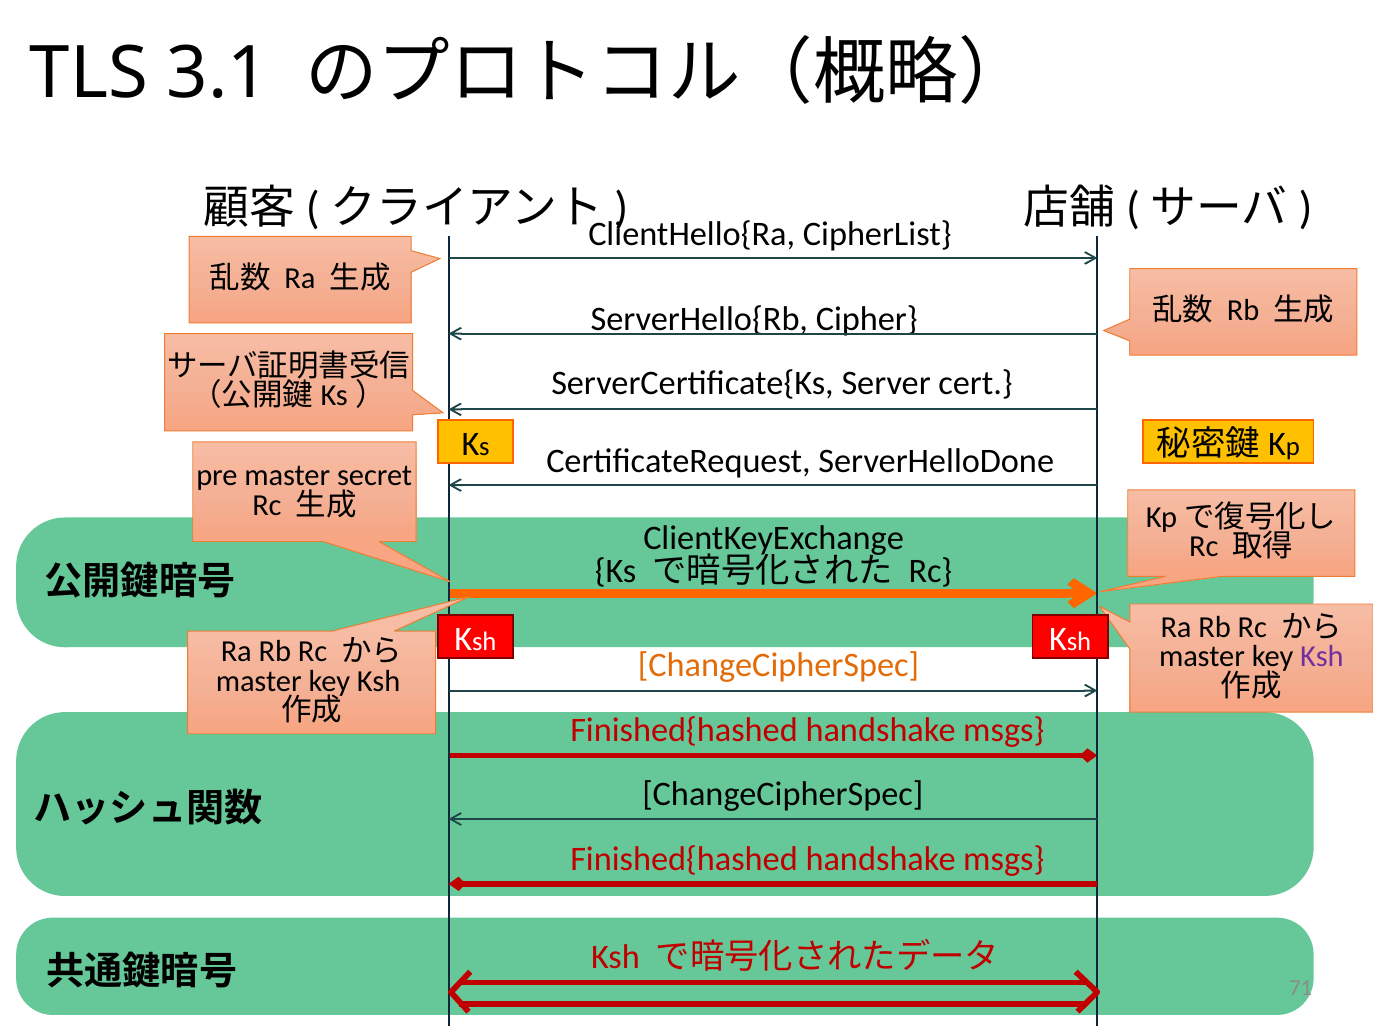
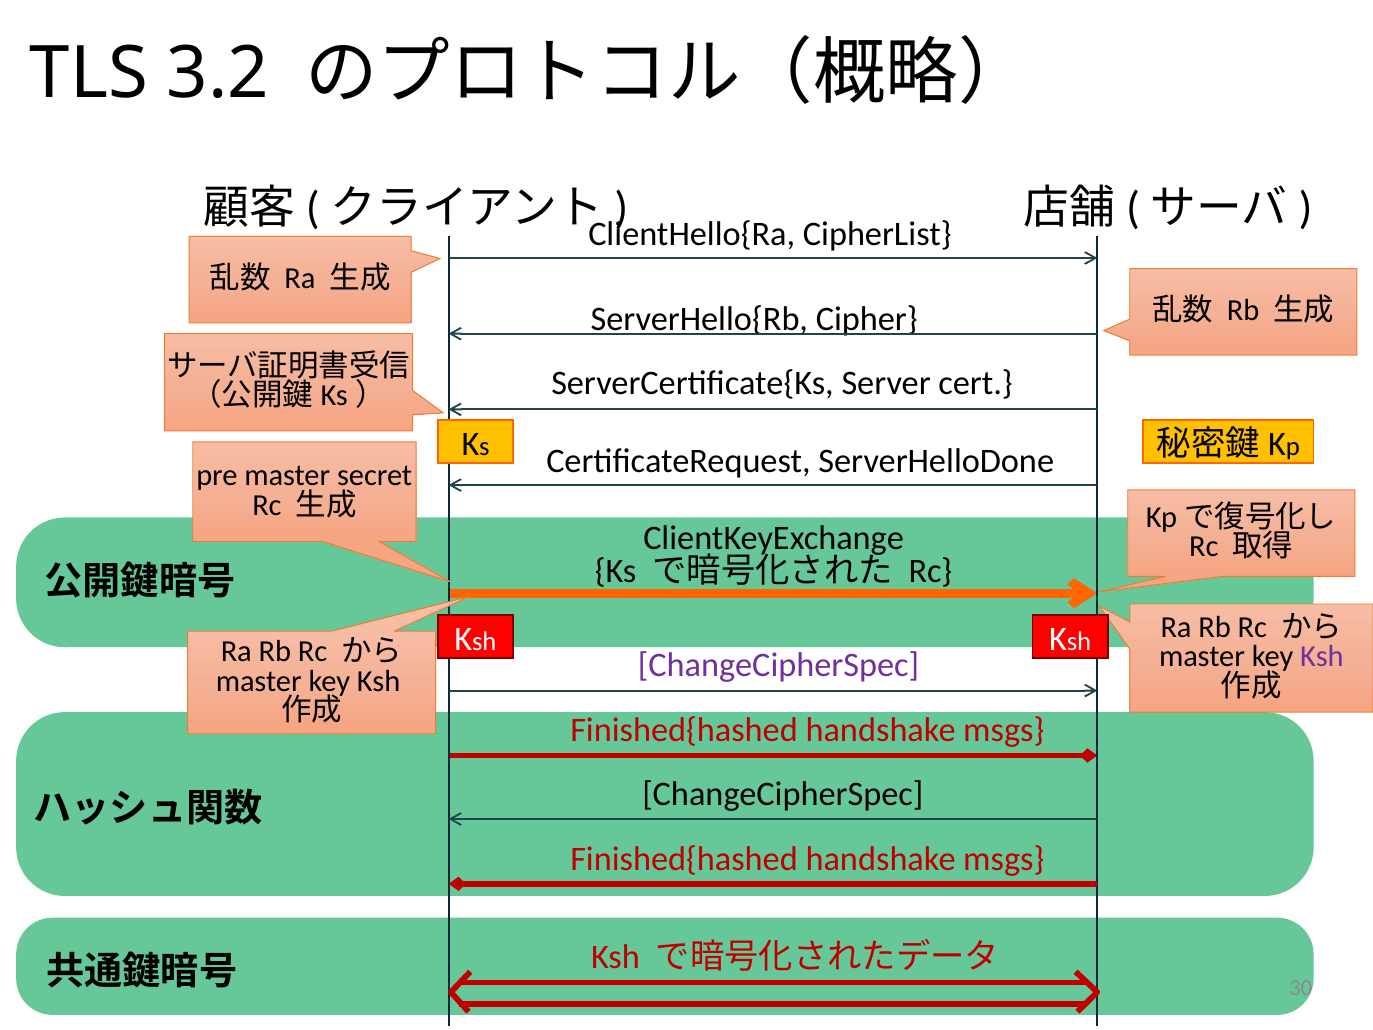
3.1: 3.1 -> 3.2
ChangeCipherSpec at (778, 665) colour: orange -> purple
71: 71 -> 30
